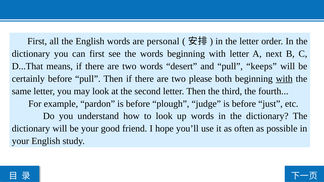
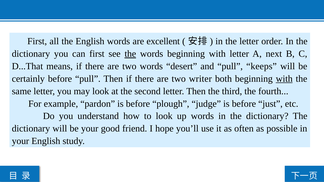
personal: personal -> excellent
the at (130, 54) underline: none -> present
please: please -> writer
